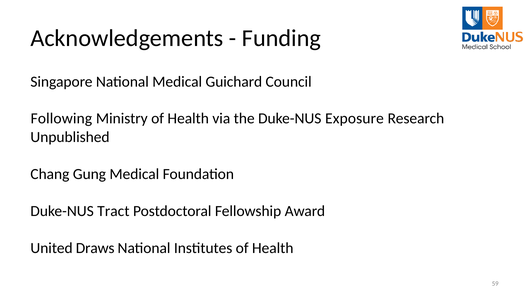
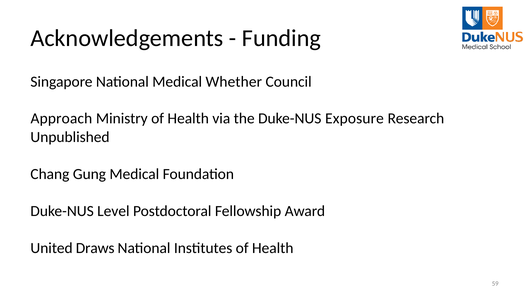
Guichard: Guichard -> Whether
Following: Following -> Approach
Tract: Tract -> Level
